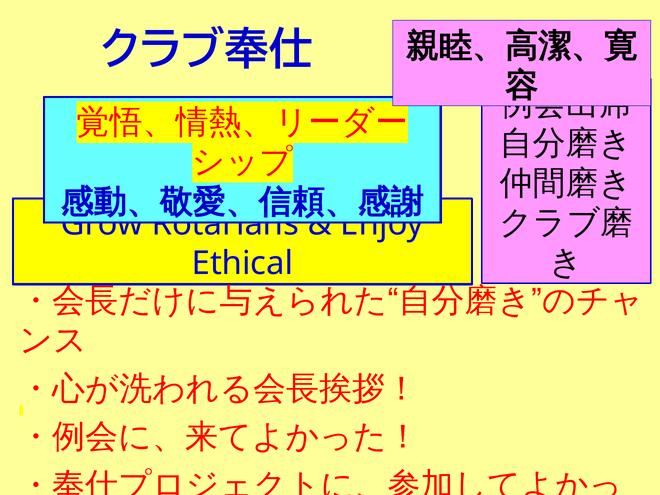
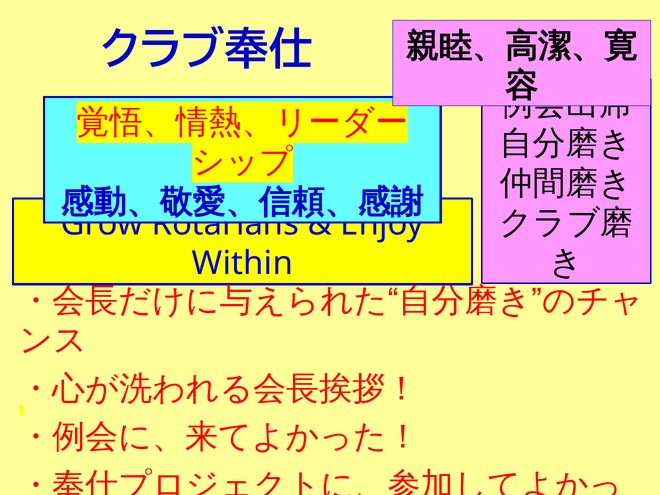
Ethical: Ethical -> Within
